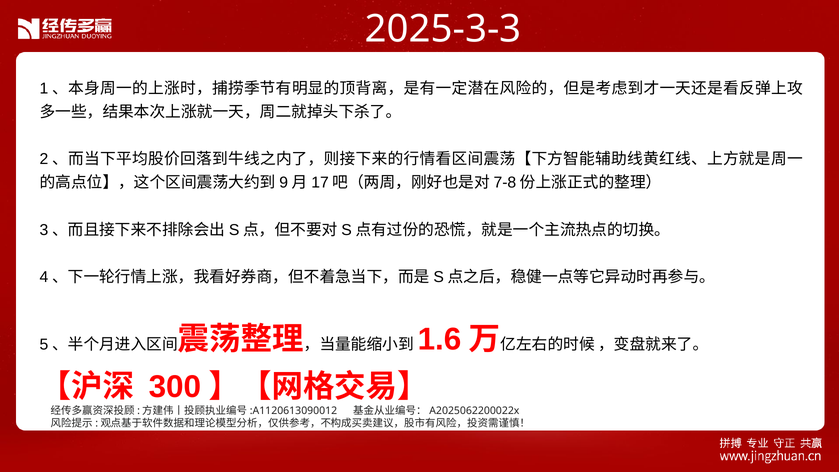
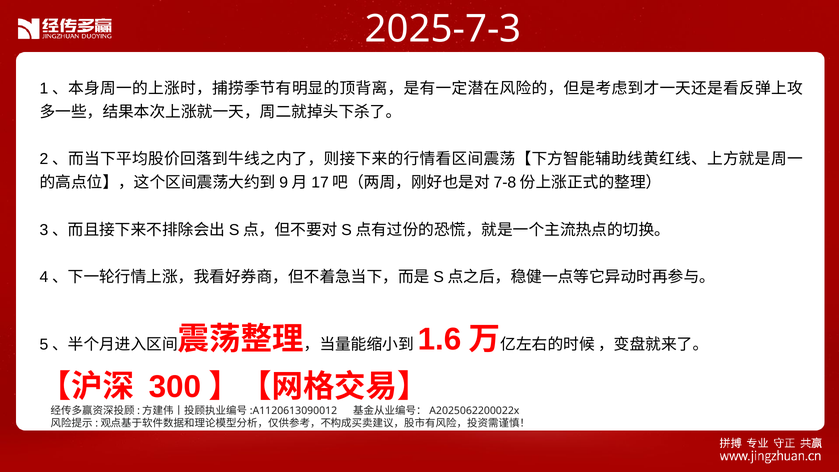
2025-3-3: 2025-3-3 -> 2025-7-3
